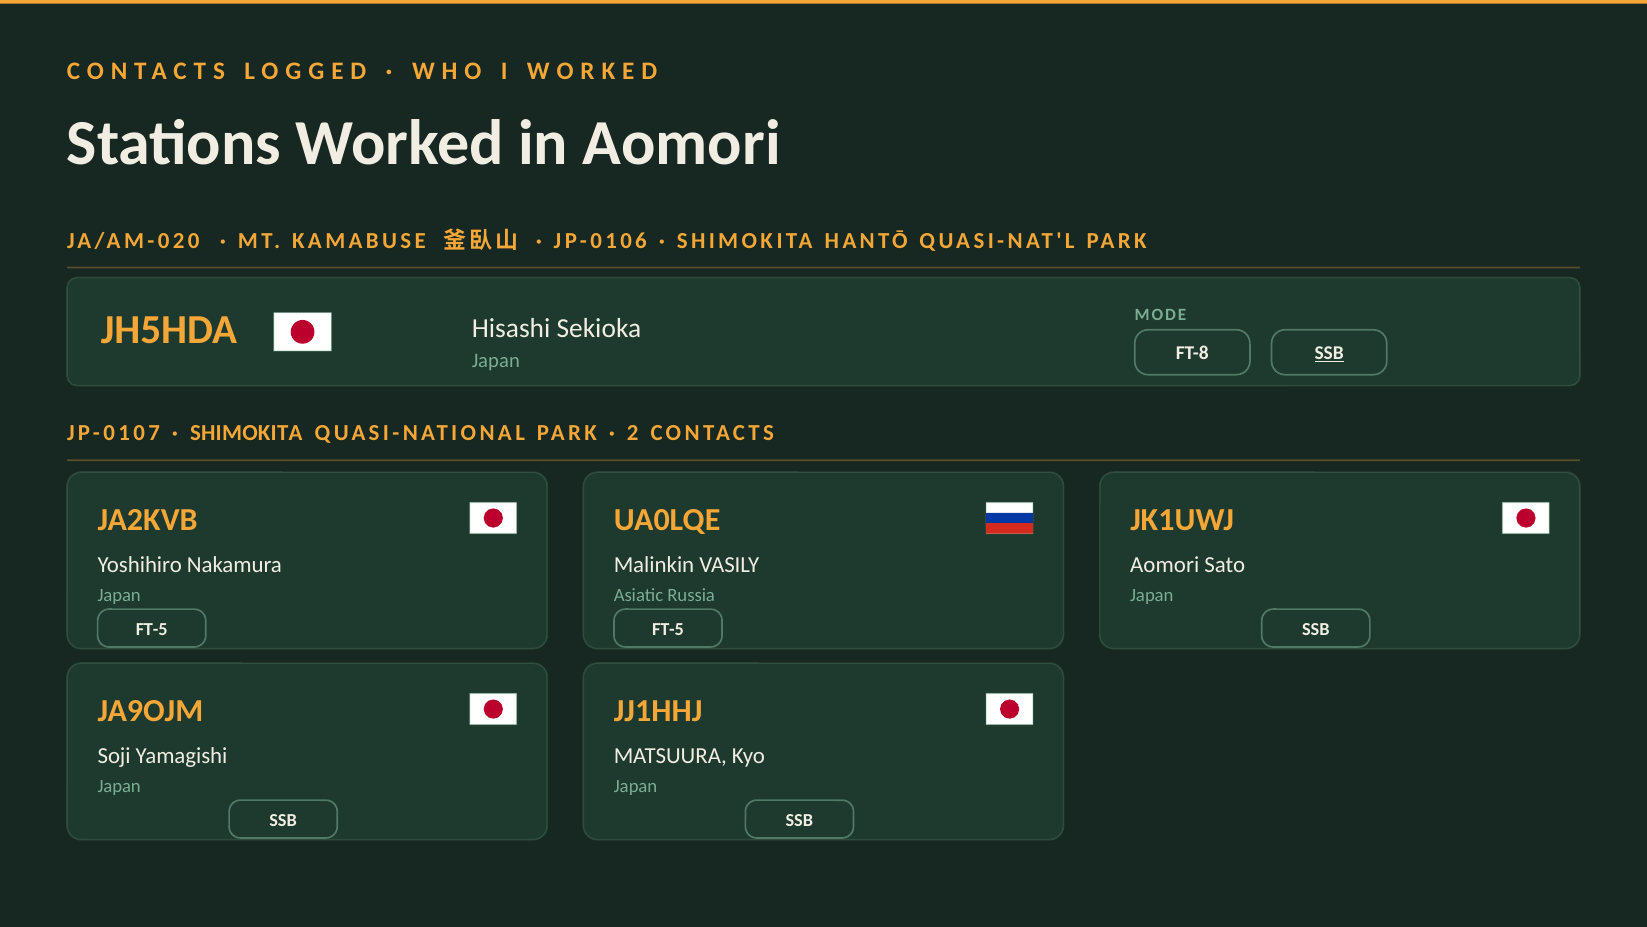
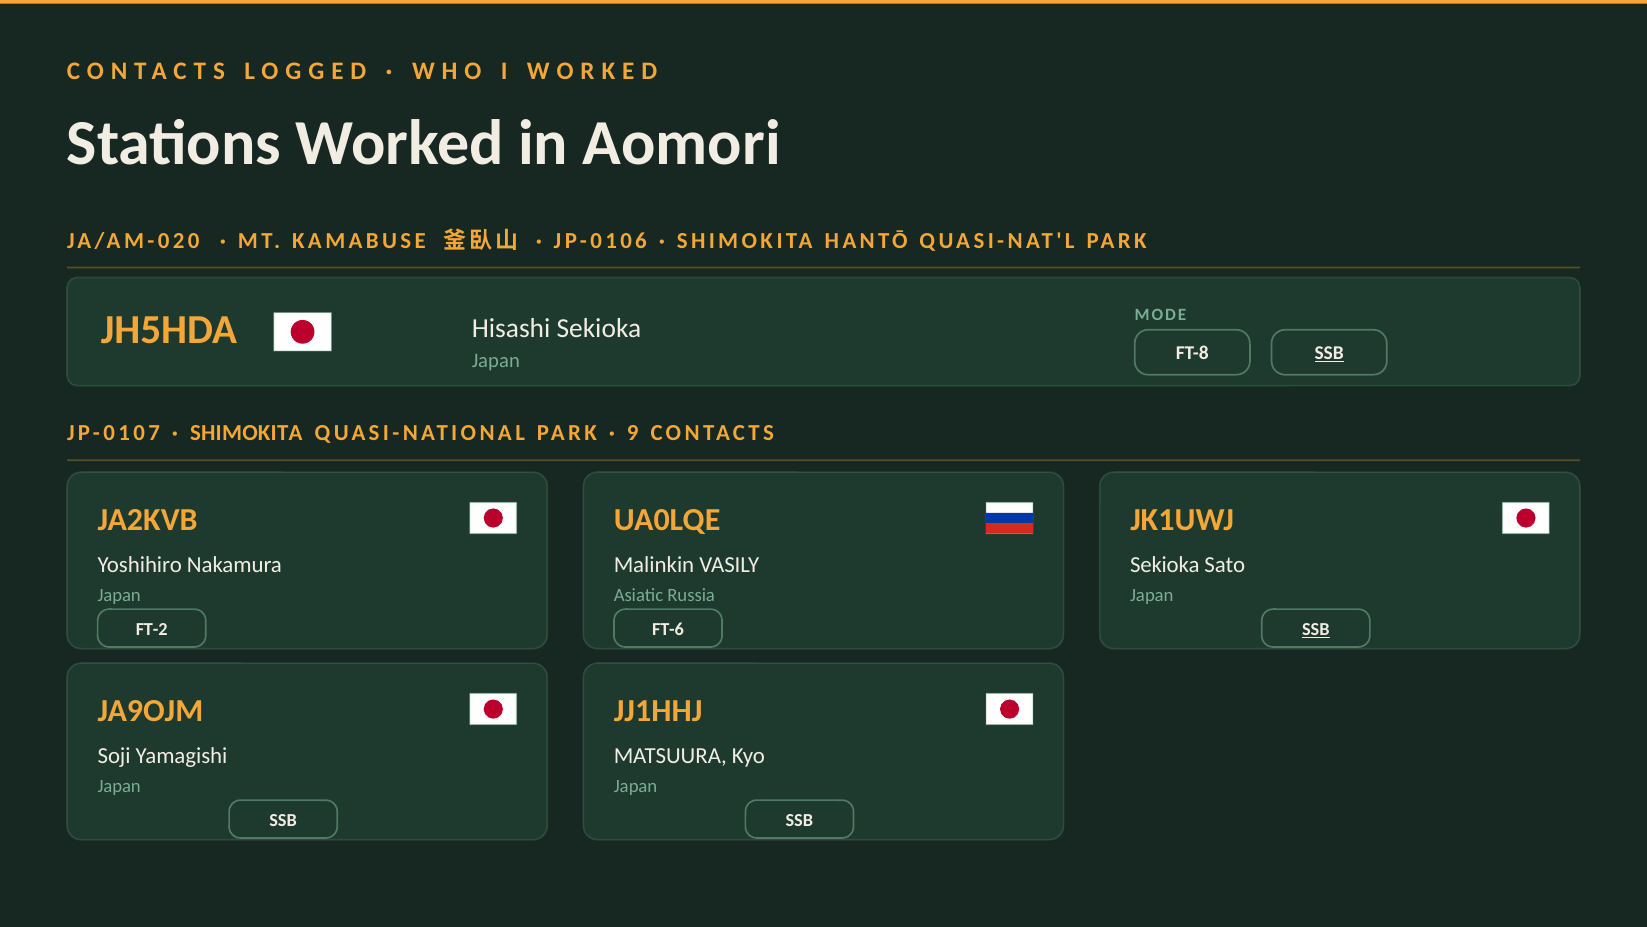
2: 2 -> 9
Aomori at (1165, 564): Aomori -> Sekioka
FT-5 at (152, 629): FT-5 -> FT-2
FT-5 at (668, 629): FT-5 -> FT-6
SSB at (1316, 629) underline: none -> present
